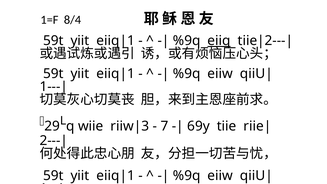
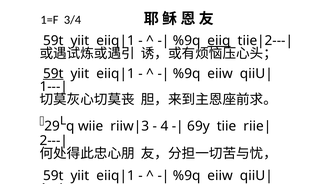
8/4: 8/4 -> 3/4
59t at (53, 74) underline: none -> present
7: 7 -> 4
